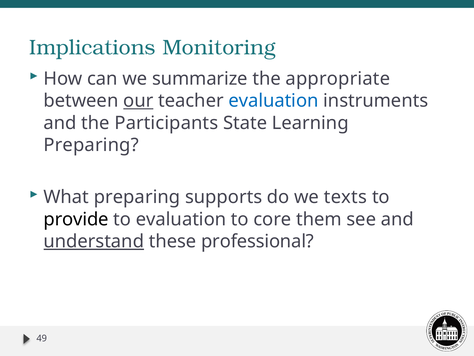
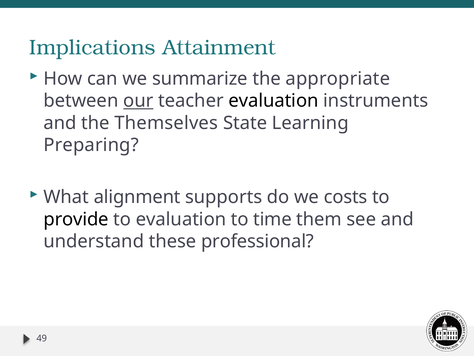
Monitoring: Monitoring -> Attainment
evaluation at (273, 101) colour: blue -> black
Participants: Participants -> Themselves
What preparing: preparing -> alignment
texts: texts -> costs
core: core -> time
understand underline: present -> none
